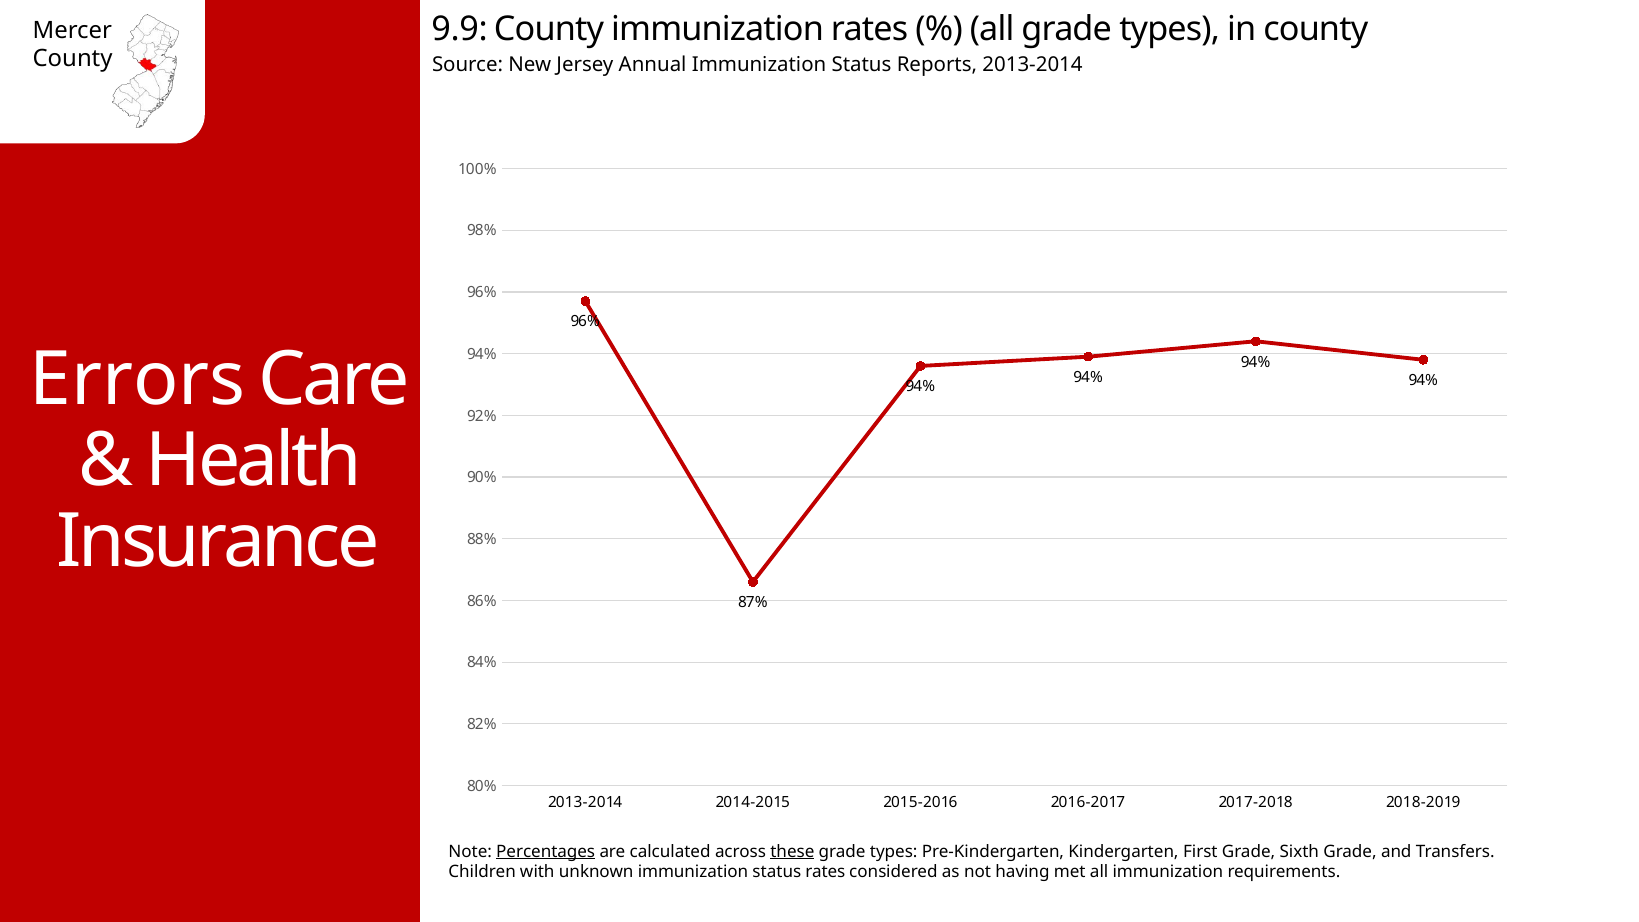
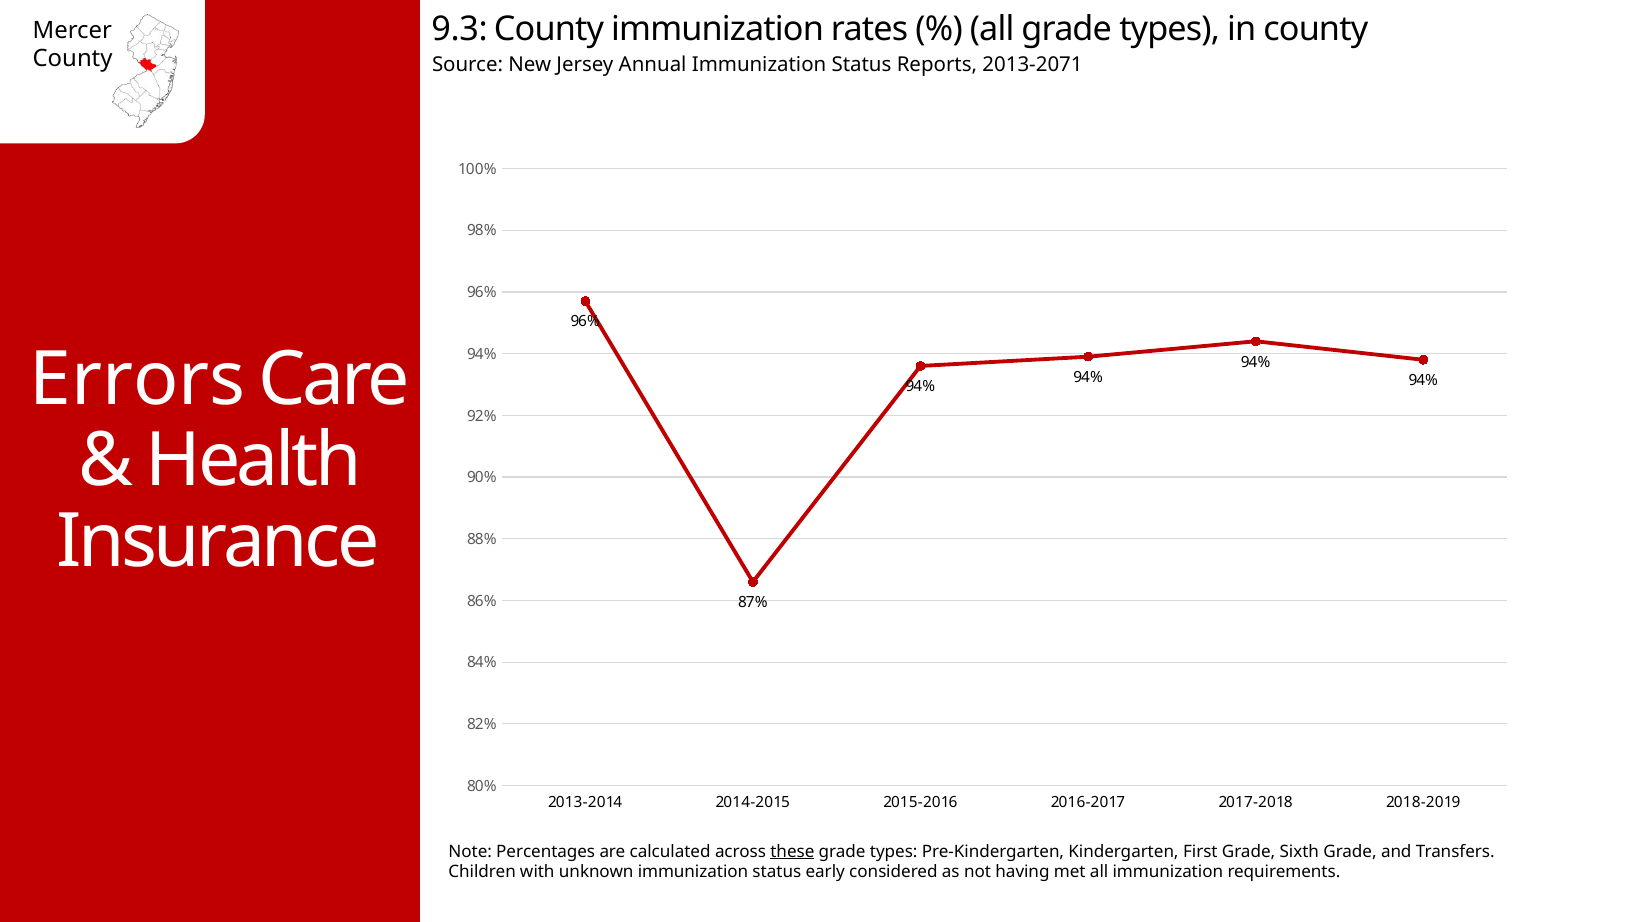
9.9: 9.9 -> 9.3
Reports 2013-2014: 2013-2014 -> 2013-2071
Percentages underline: present -> none
status rates: rates -> early
